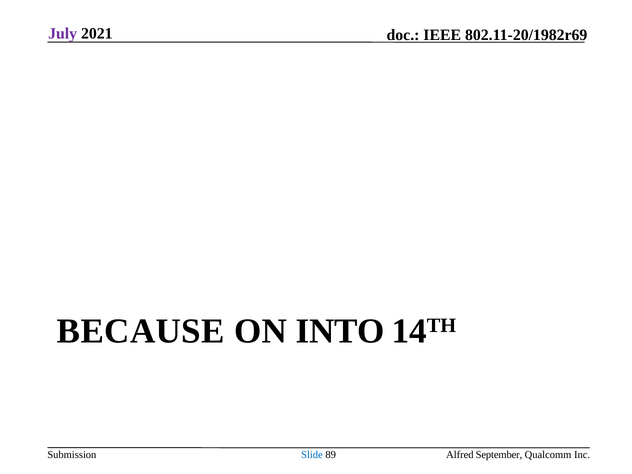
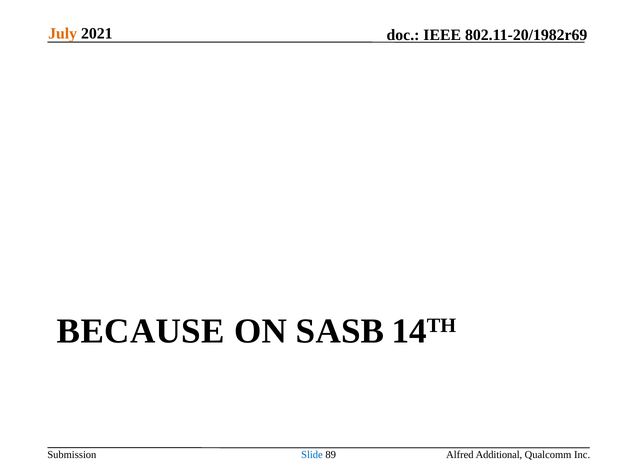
July colour: purple -> orange
INTO: INTO -> SASB
September: September -> Additional
